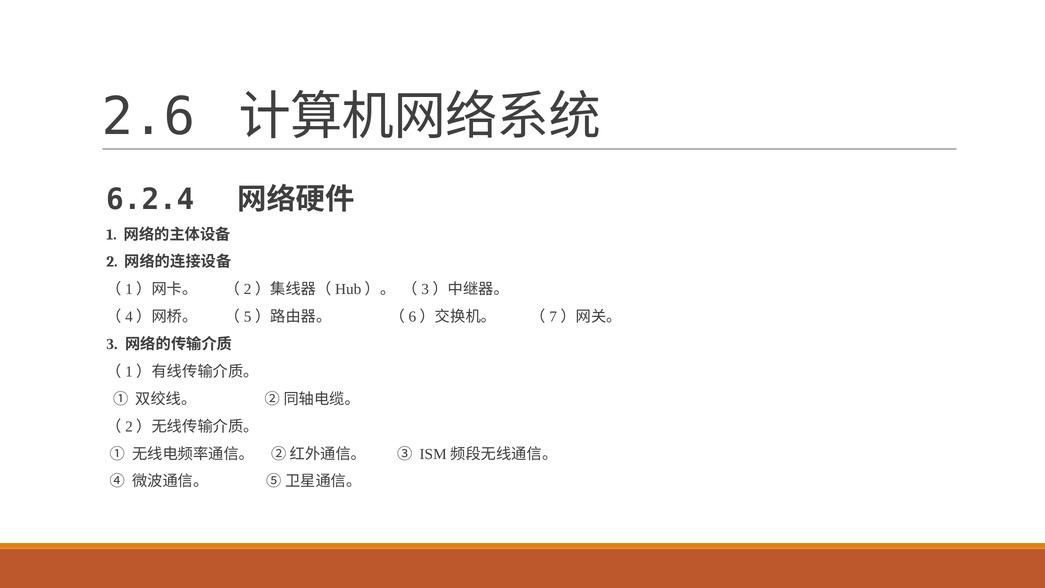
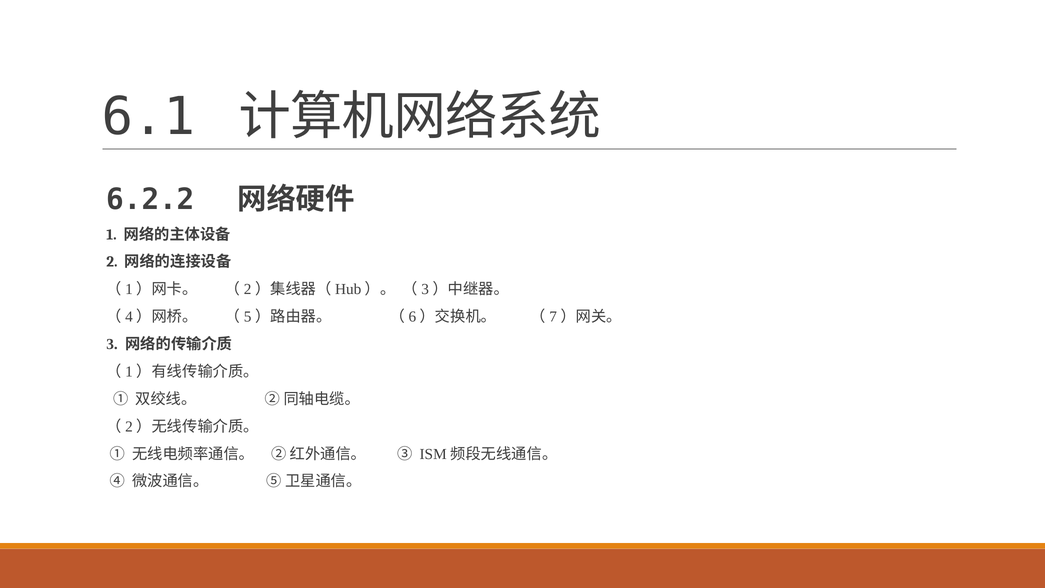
2.6: 2.6 -> 6.1
6.2.4: 6.2.4 -> 6.2.2
